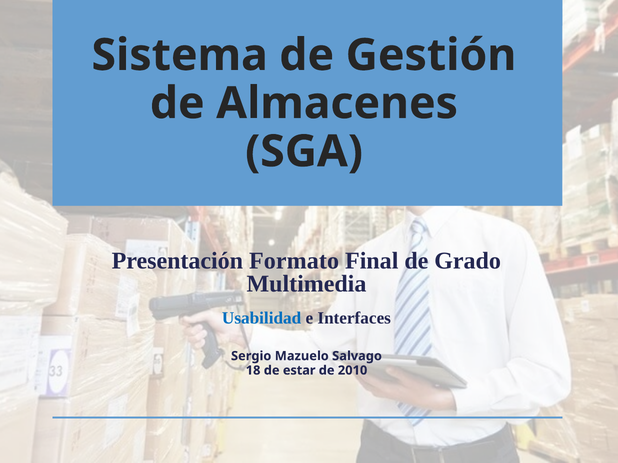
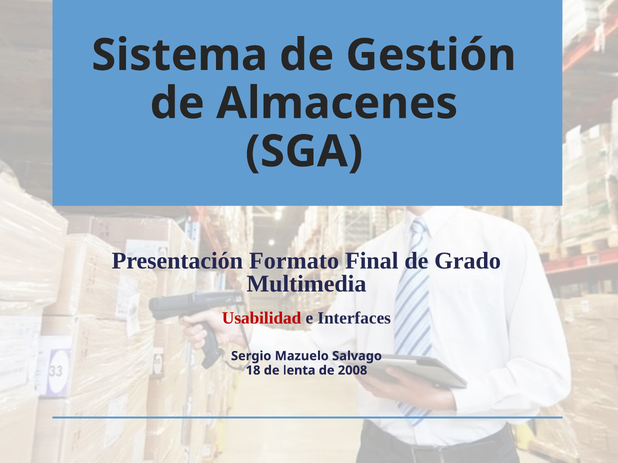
Usabilidad colour: blue -> red
estar: estar -> lenta
2010: 2010 -> 2008
